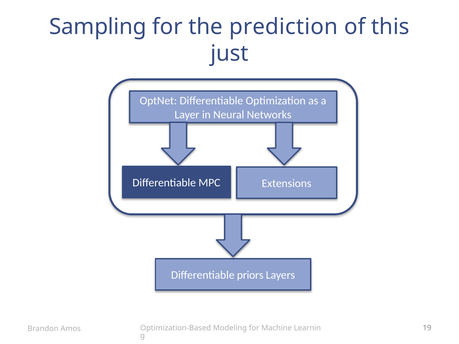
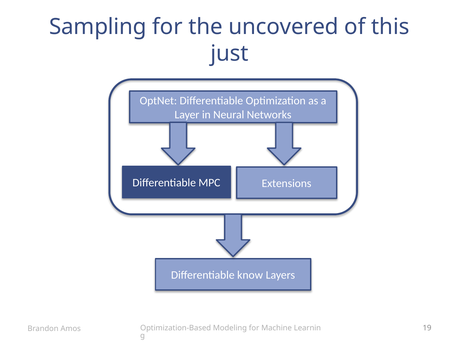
prediction: prediction -> uncovered
priors: priors -> know
